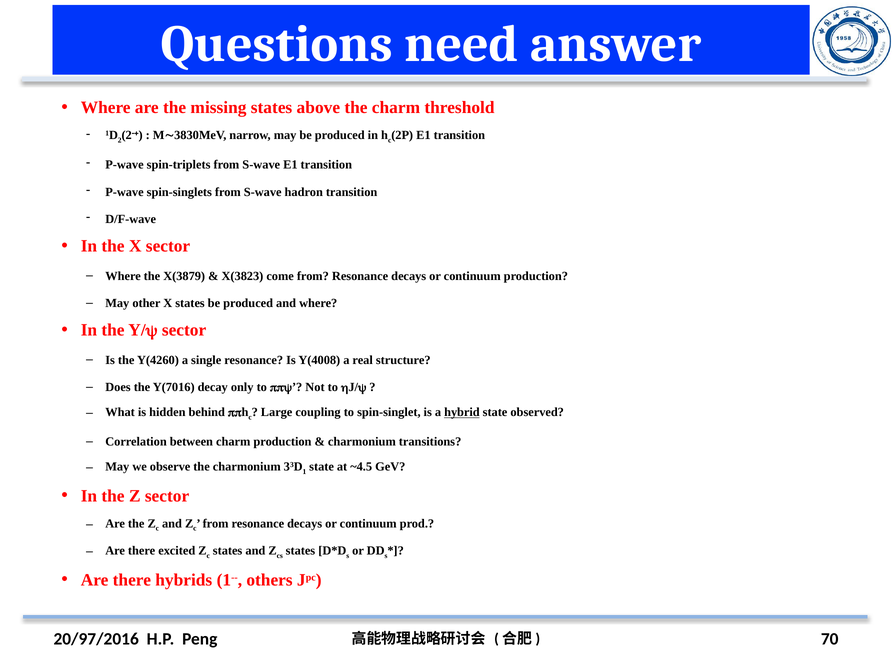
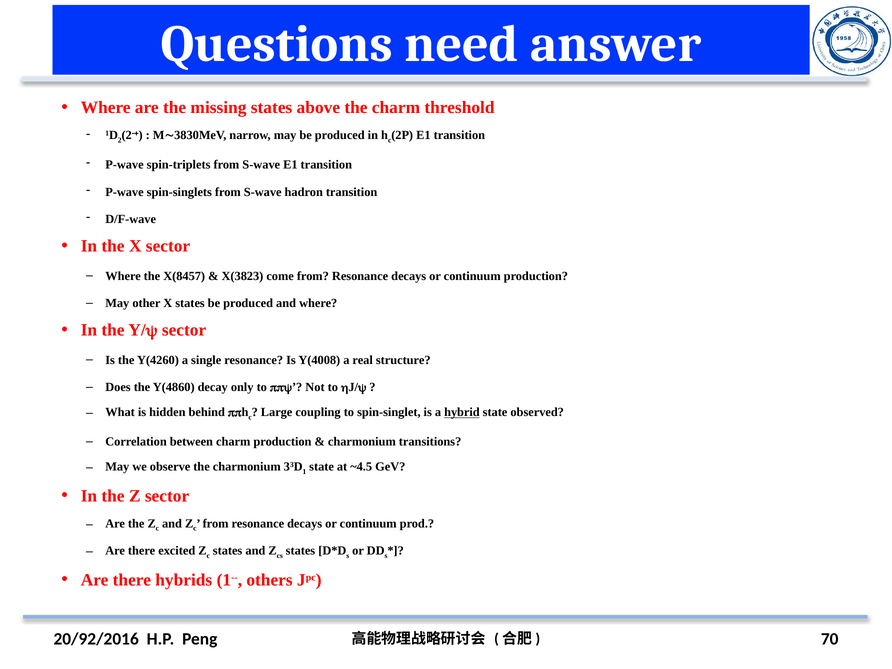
X(3879: X(3879 -> X(8457
Y(7016: Y(7016 -> Y(4860
20/97/2016: 20/97/2016 -> 20/92/2016
